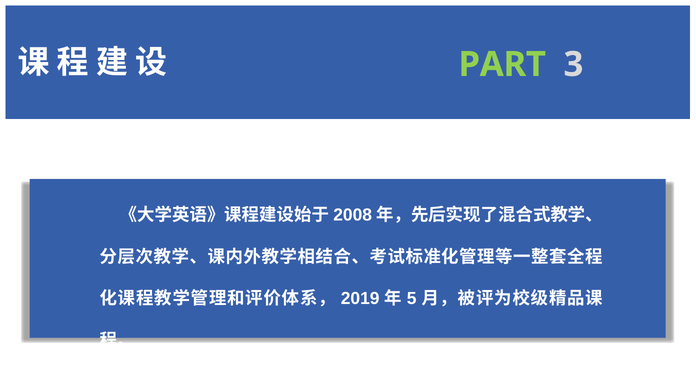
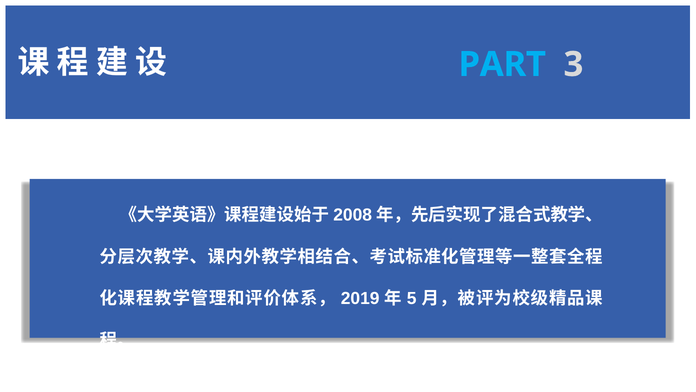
PART colour: light green -> light blue
